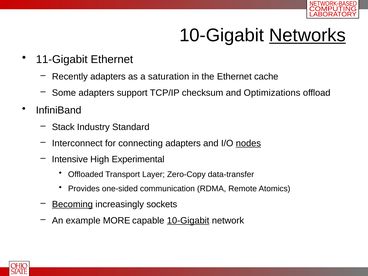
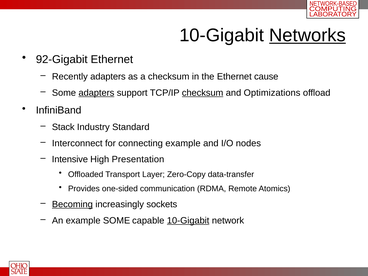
11-Gigabit: 11-Gigabit -> 92-Gigabit
a saturation: saturation -> checksum
cache: cache -> cause
adapters at (96, 93) underline: none -> present
checksum at (203, 93) underline: none -> present
connecting adapters: adapters -> example
nodes underline: present -> none
Experimental: Experimental -> Presentation
example MORE: MORE -> SOME
